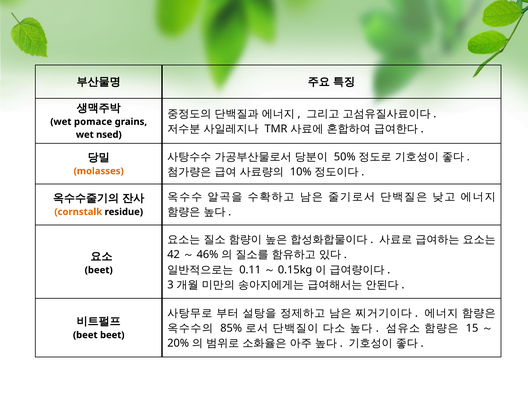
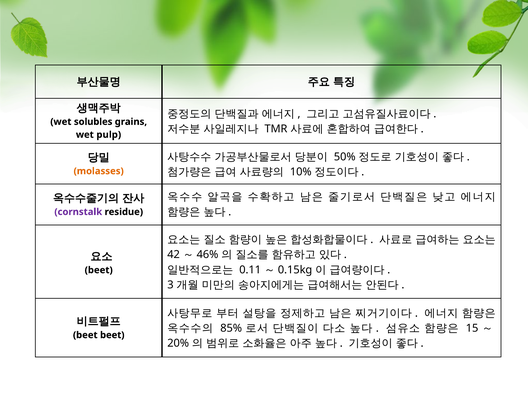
pomace: pomace -> solubles
nsed: nsed -> pulp
cornstalk colour: orange -> purple
